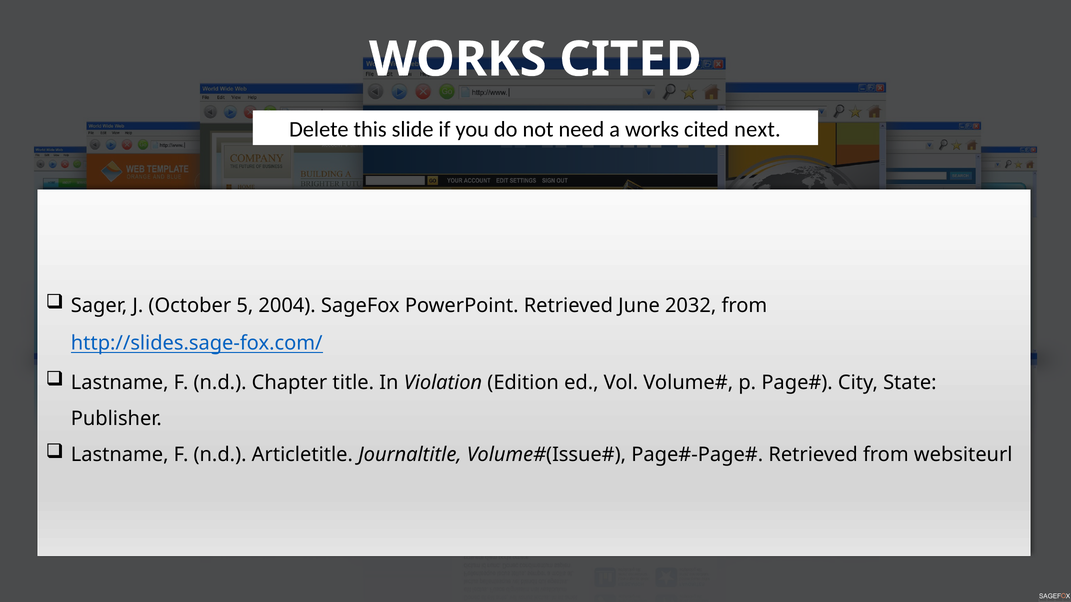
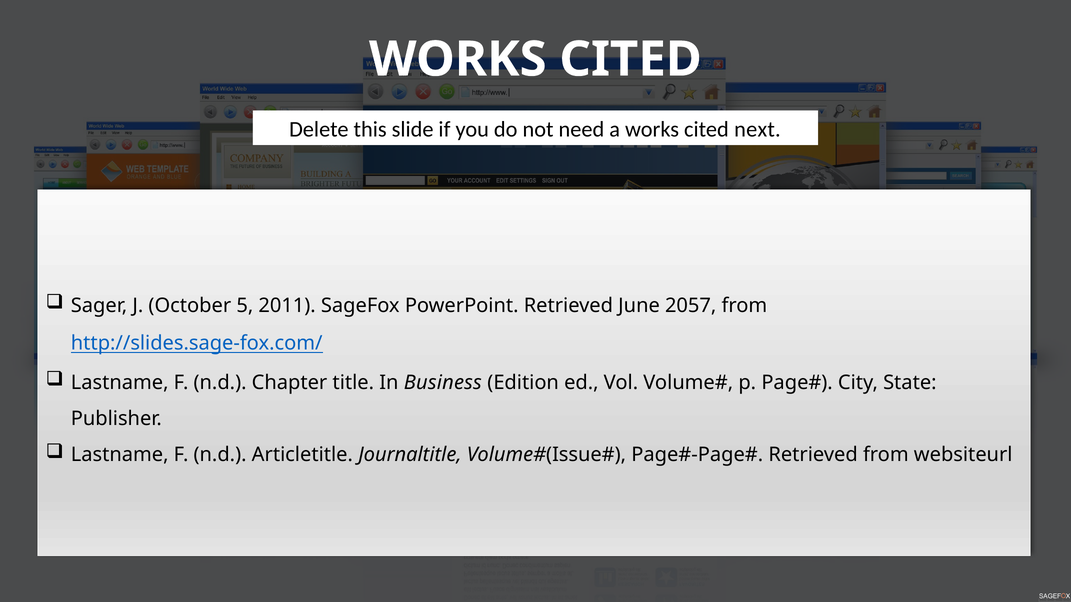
2004: 2004 -> 2011
2032: 2032 -> 2057
Violation: Violation -> Business
